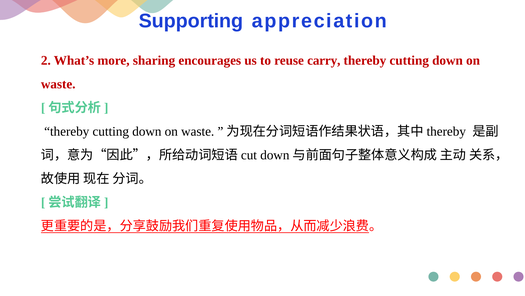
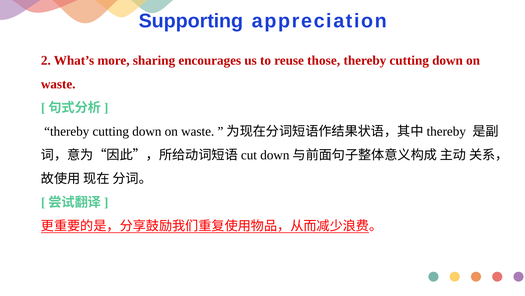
carry: carry -> those
